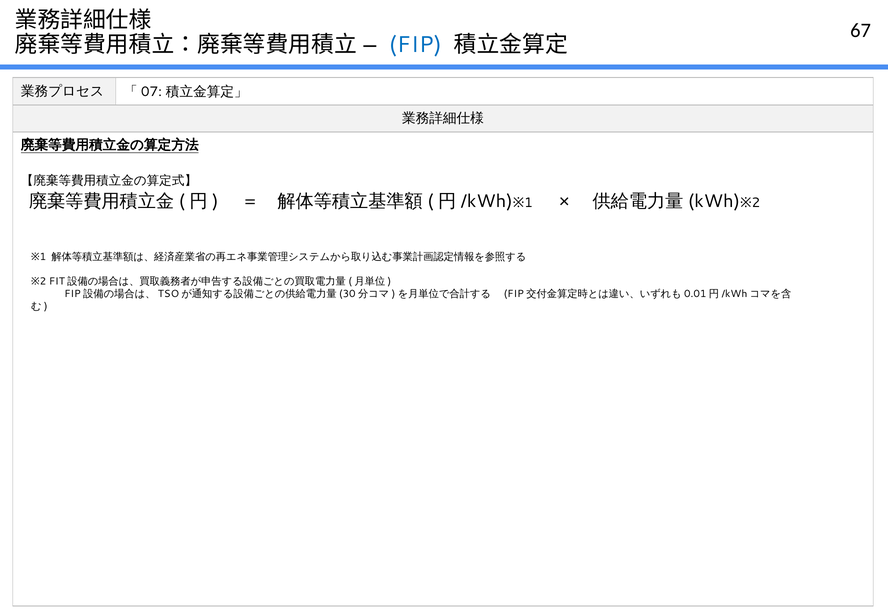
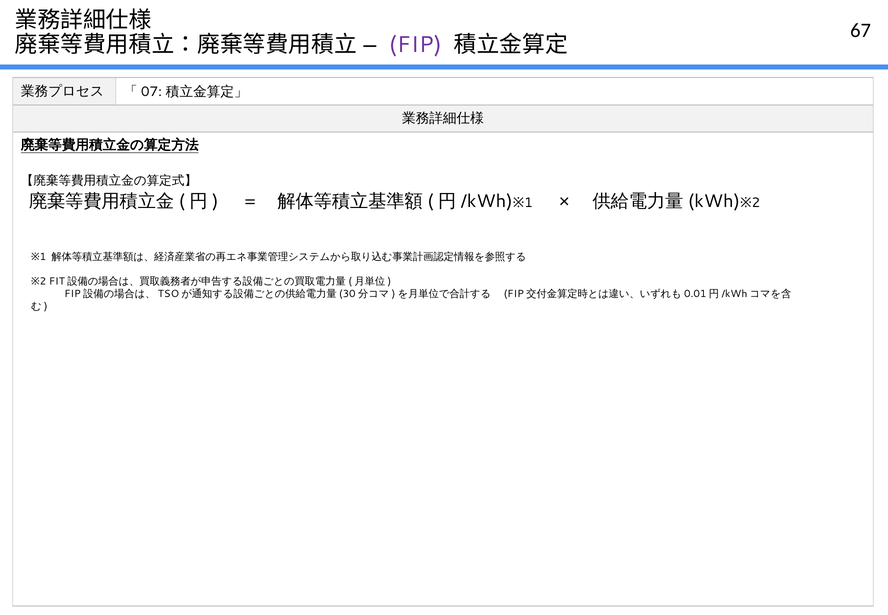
FIP colour: blue -> purple
